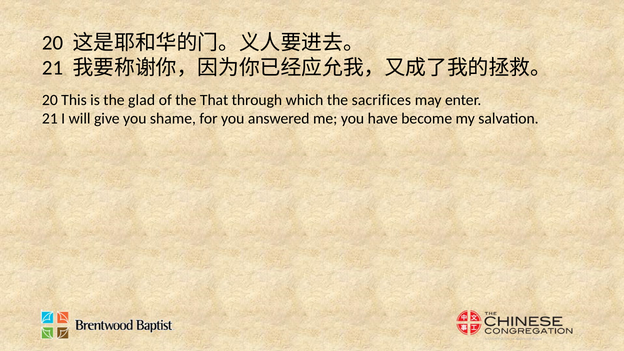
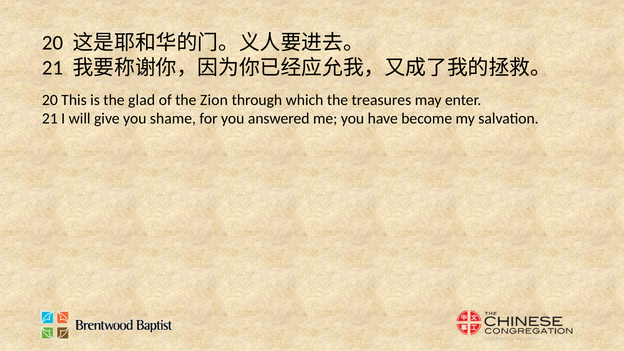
That: That -> Zion
sacrifices: sacrifices -> treasures
